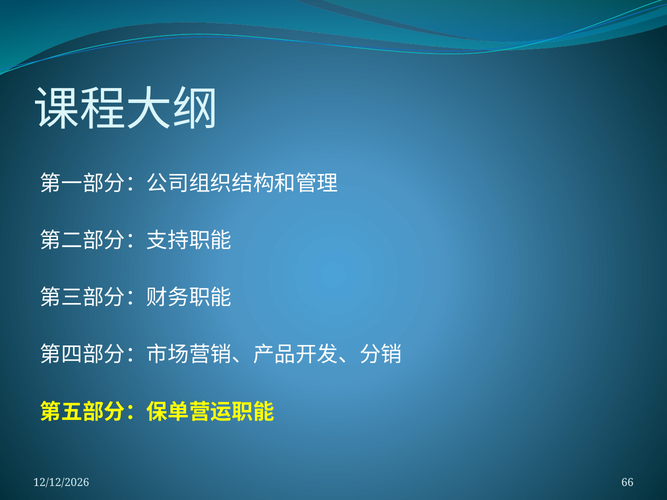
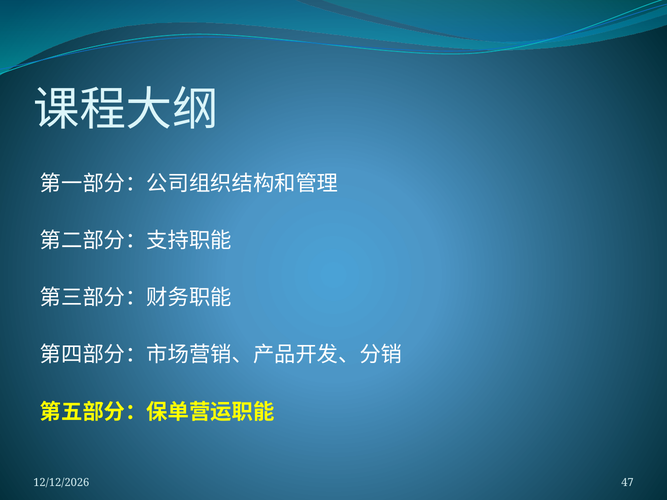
66: 66 -> 47
